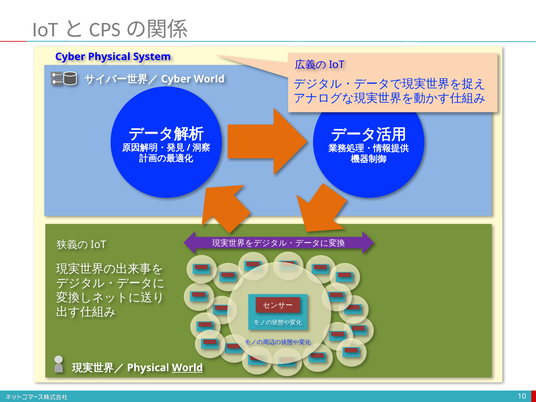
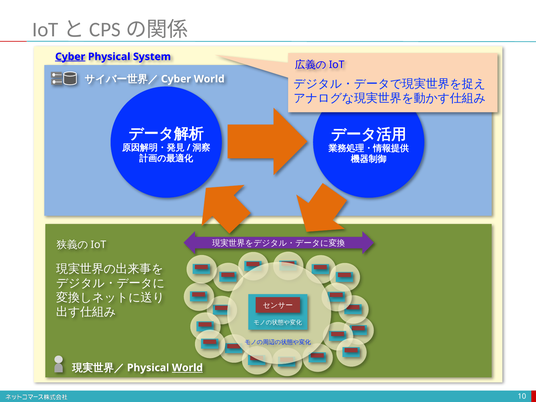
Cyber at (70, 57) underline: none -> present
